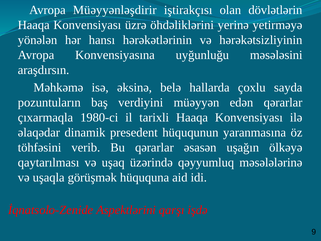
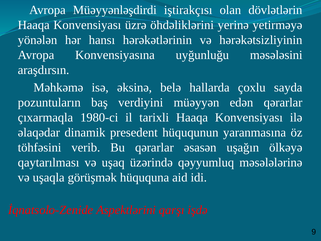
Müəyyənləşdirir: Müəyyənləşdirir -> Müəyyənləşdirdi
